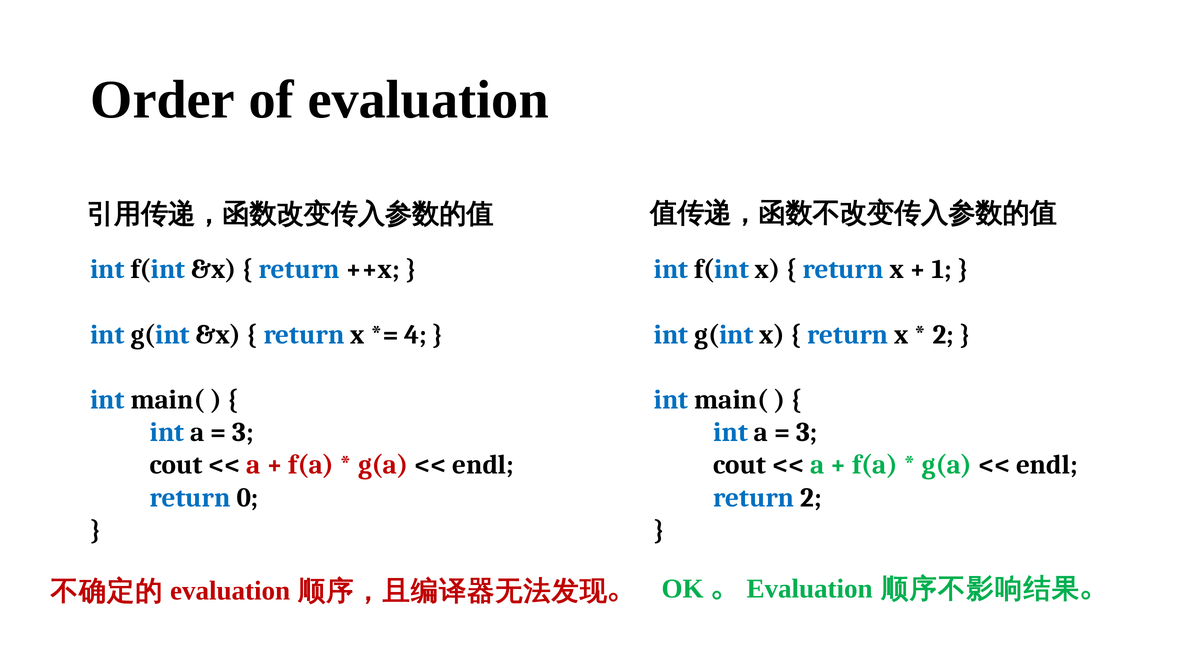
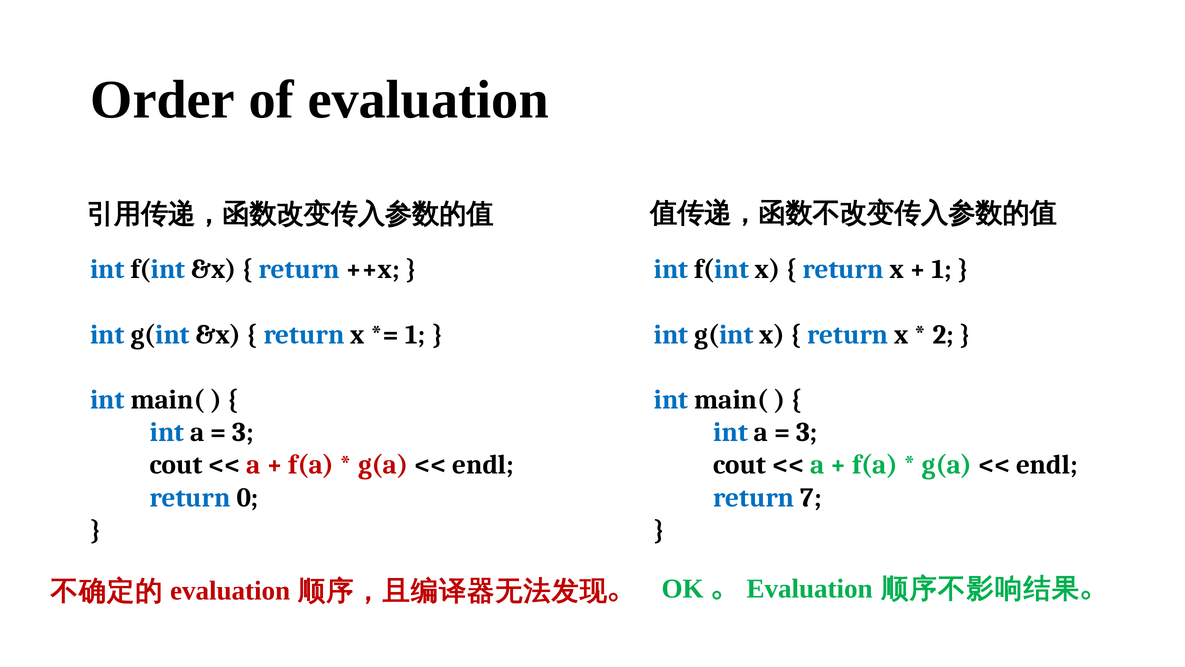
4 at (416, 334): 4 -> 1
return 2: 2 -> 7
